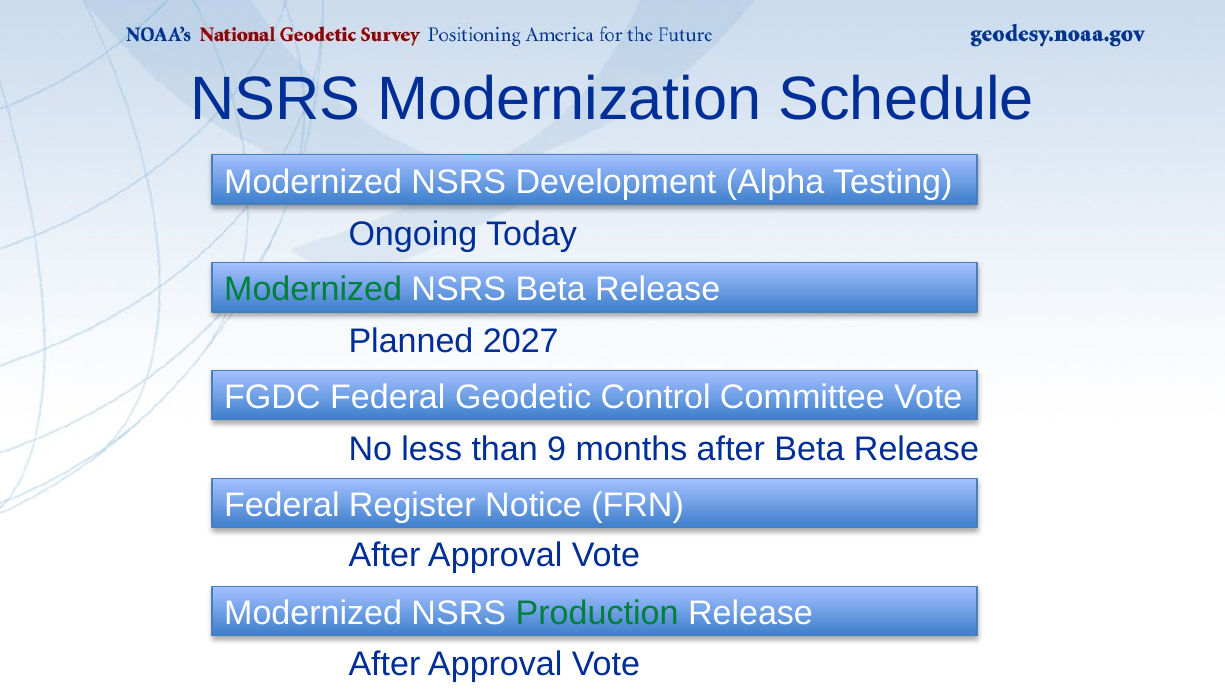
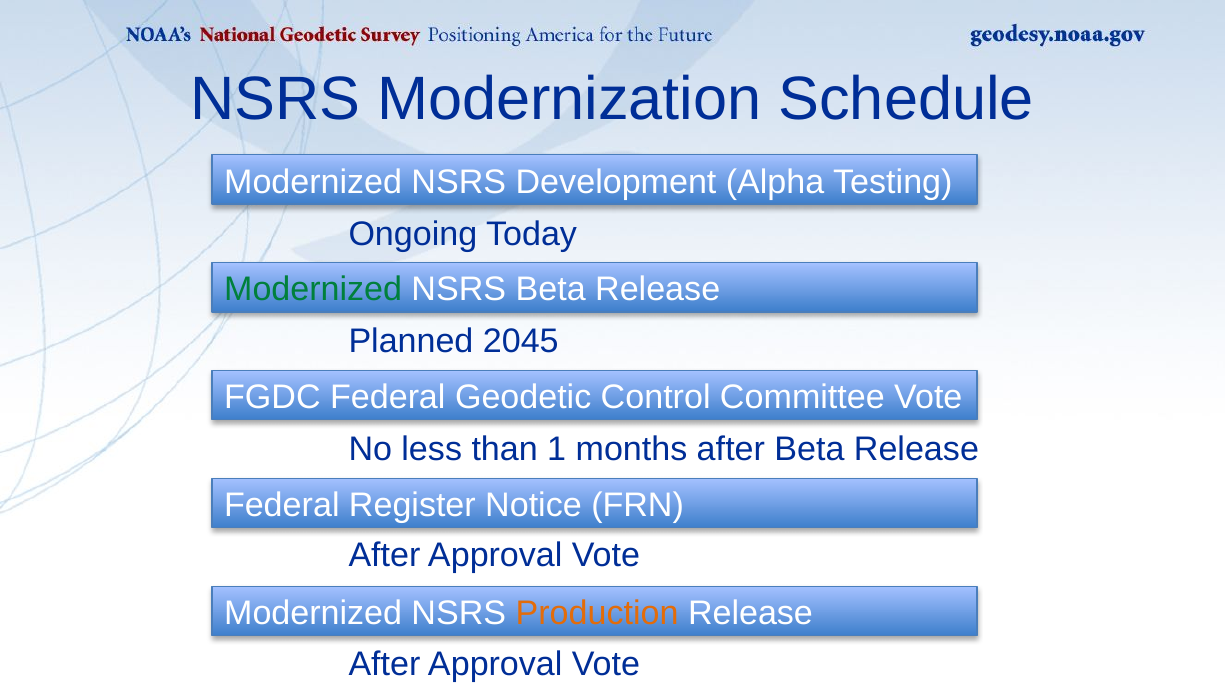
2027: 2027 -> 2045
9: 9 -> 1
Production colour: green -> orange
